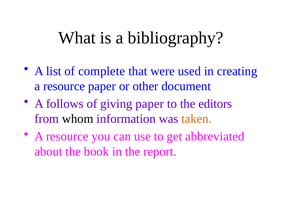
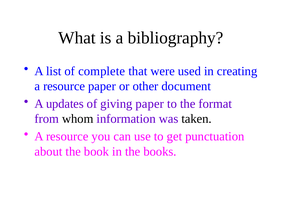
follows: follows -> updates
editors: editors -> format
taken colour: orange -> black
abbreviated: abbreviated -> punctuation
report: report -> books
